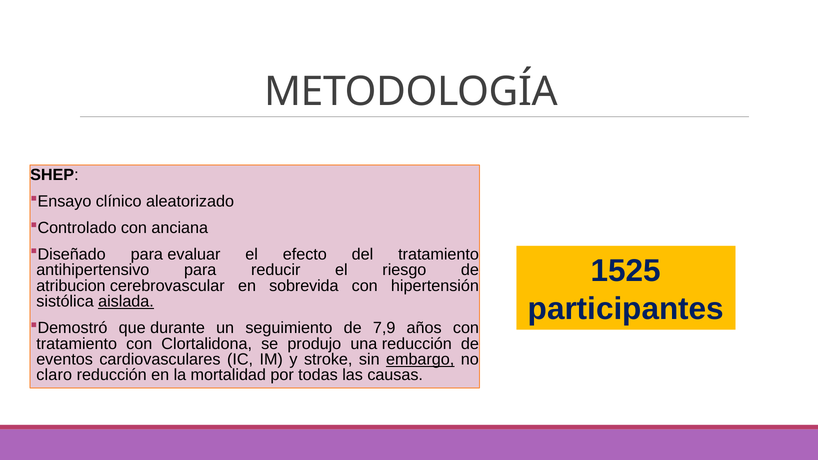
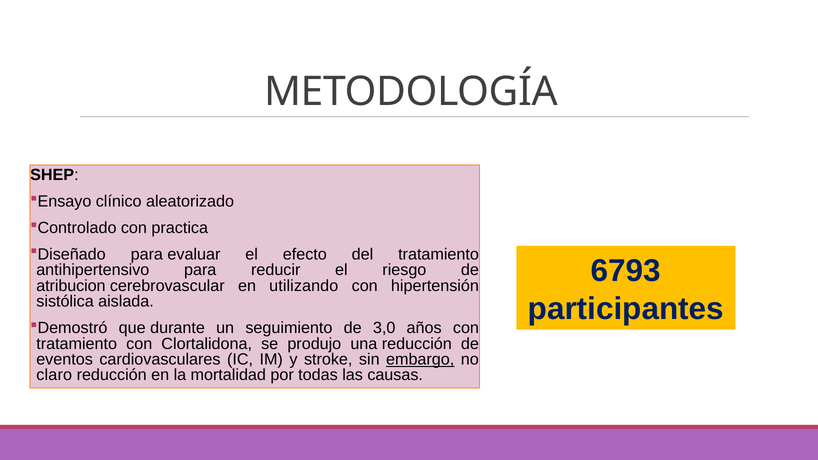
anciana: anciana -> practica
1525: 1525 -> 6793
sobrevida: sobrevida -> utilizando
aislada underline: present -> none
7,9: 7,9 -> 3,0
